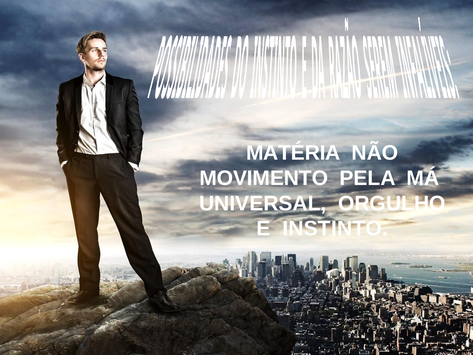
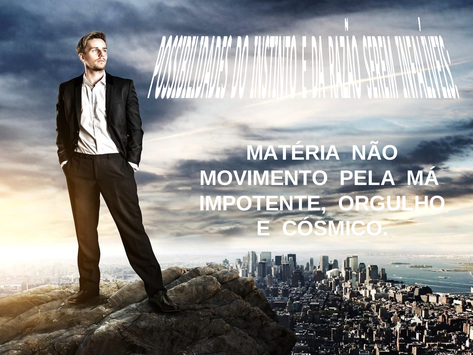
UNIVERSAL: UNIVERSAL -> IMPOTENTE
INSTINTO: INSTINTO -> CÓSMICO
